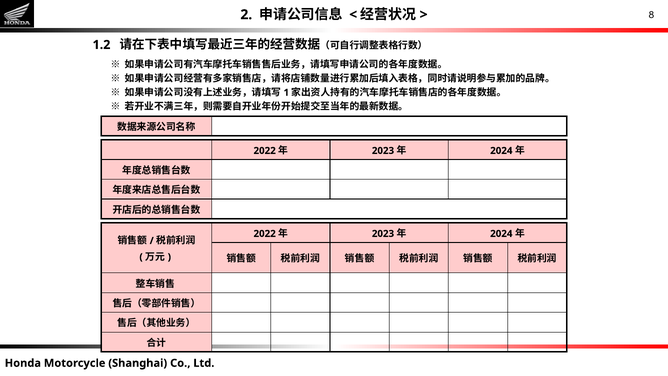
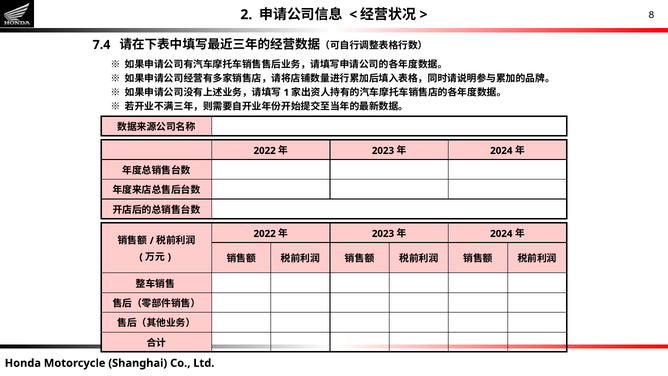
1.2: 1.2 -> 7.4
